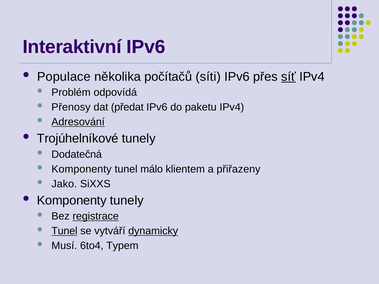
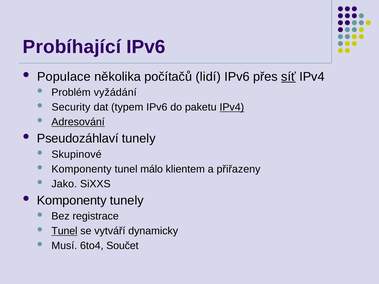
Interaktivní: Interaktivní -> Probíhající
síti: síti -> lidí
odpovídá: odpovídá -> vyžádání
Přenosy: Přenosy -> Security
předat: předat -> typem
IPv4 at (232, 107) underline: none -> present
Trojúhelníkové: Trojúhelníkové -> Pseudozáhlaví
Dodatečná: Dodatečná -> Skupinové
registrace underline: present -> none
dynamicky underline: present -> none
Typem: Typem -> Součet
